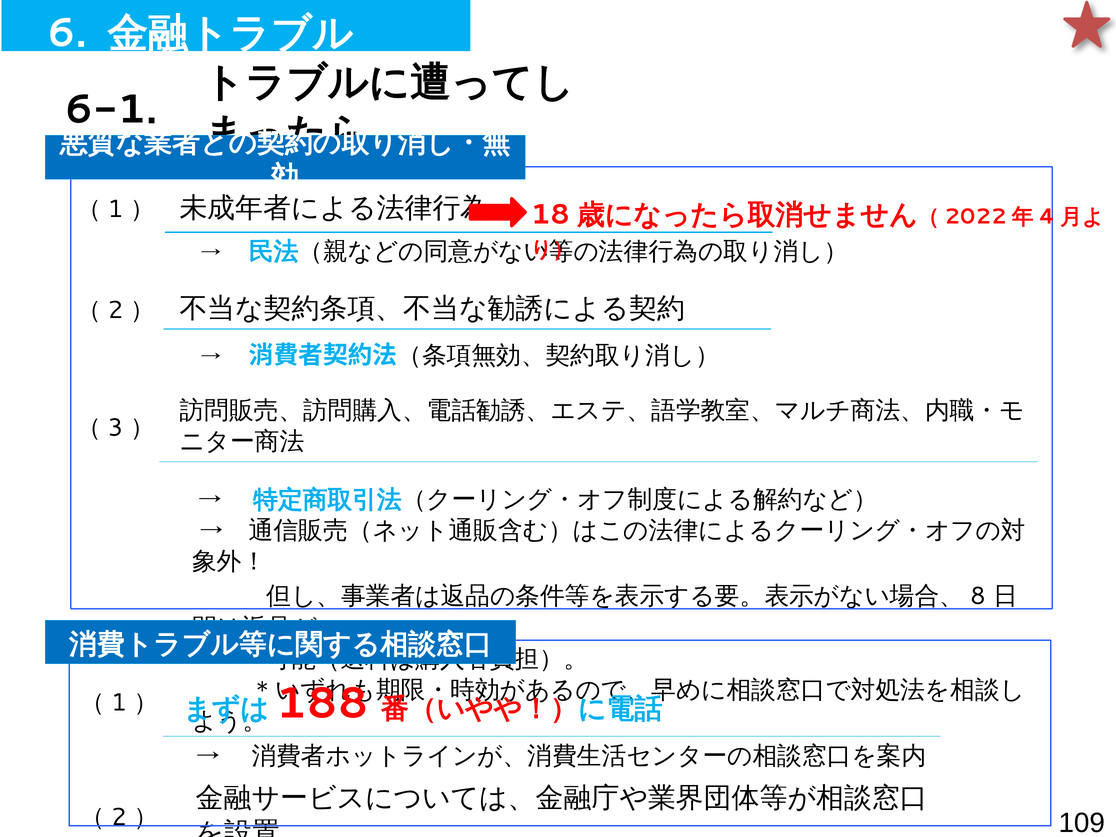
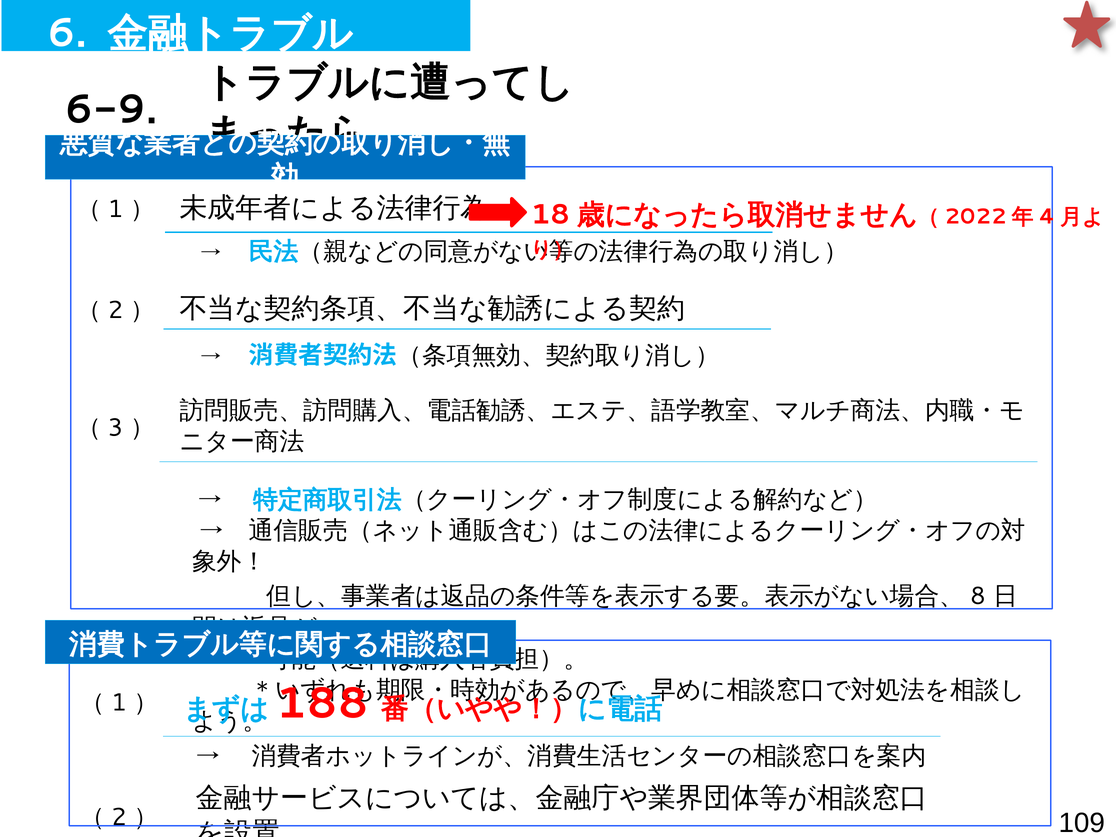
6-1: 6-1 -> 6-9
